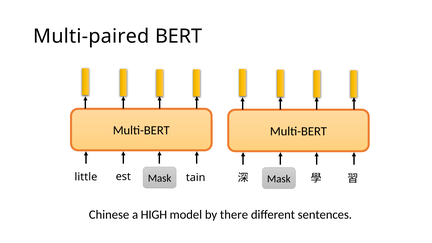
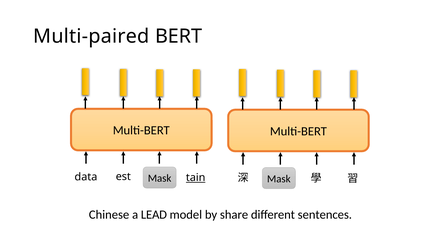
little: little -> data
tain underline: none -> present
HIGH: HIGH -> LEAD
there: there -> share
